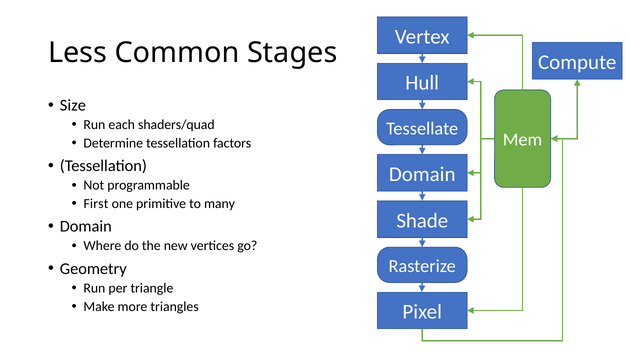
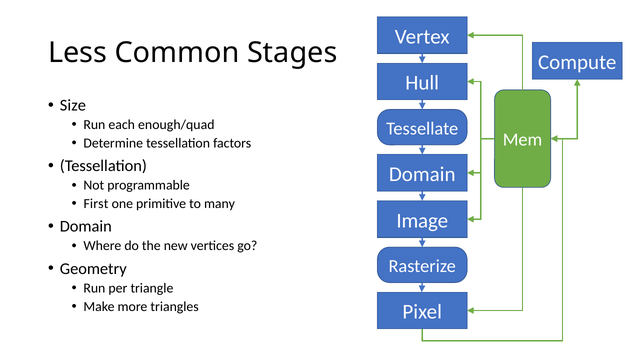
shaders/quad: shaders/quad -> enough/quad
Shade: Shade -> Image
